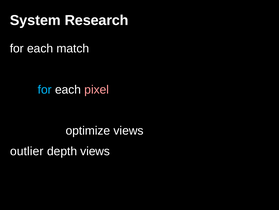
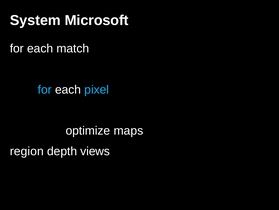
Research: Research -> Microsoft
pixel colour: pink -> light blue
optimize views: views -> maps
outlier: outlier -> region
